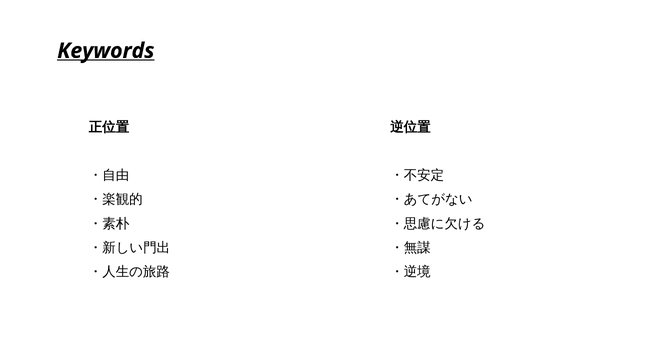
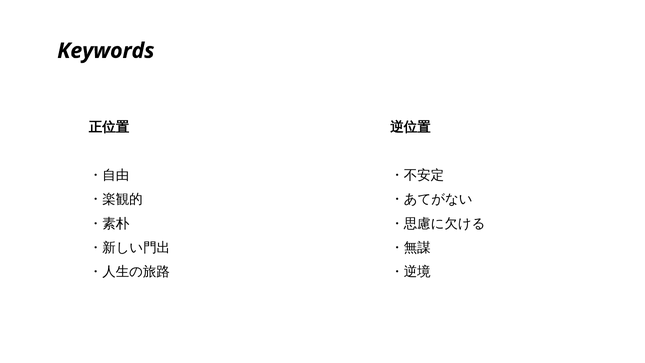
Keywords underline: present -> none
